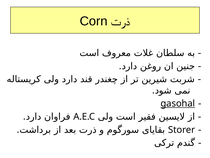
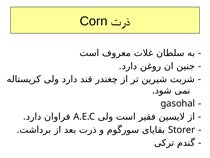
gasohal underline: present -> none
